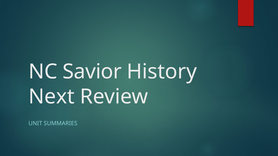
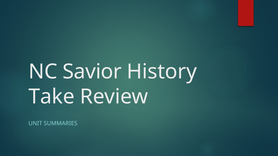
Next: Next -> Take
